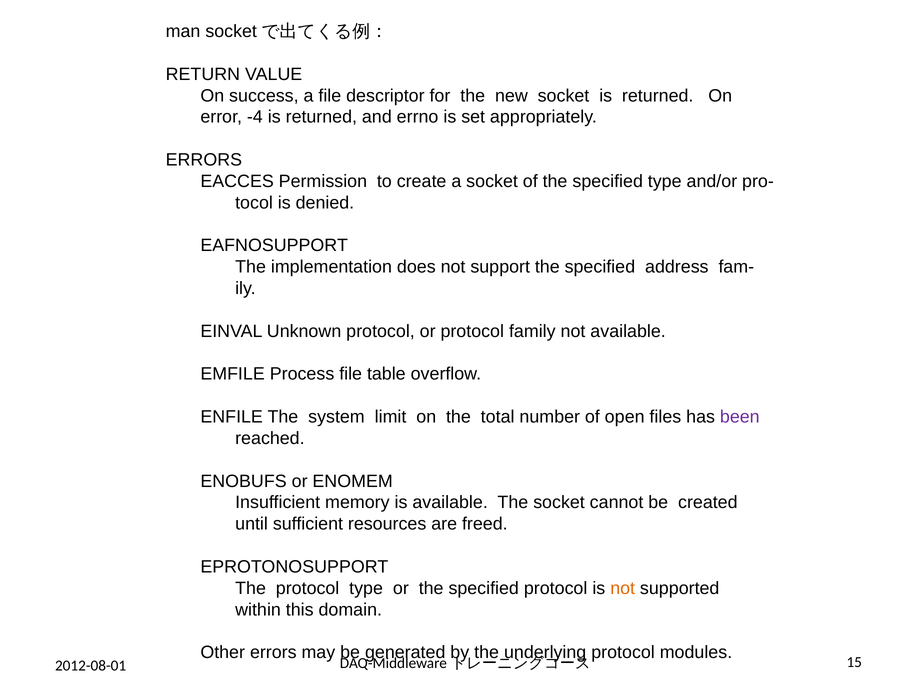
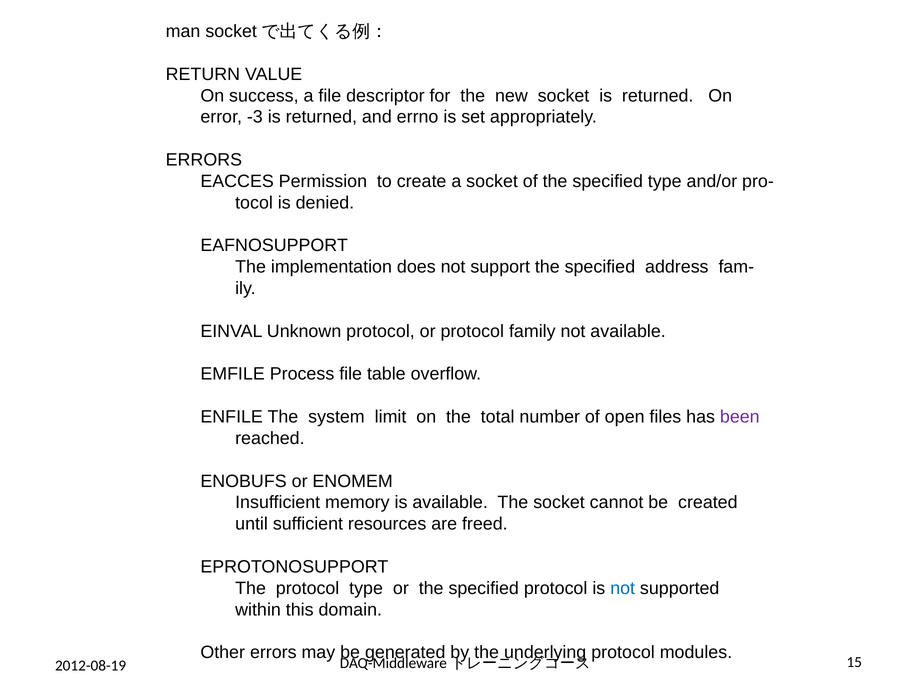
-4: -4 -> -3
not at (623, 588) colour: orange -> blue
2012-08-01: 2012-08-01 -> 2012-08-19
